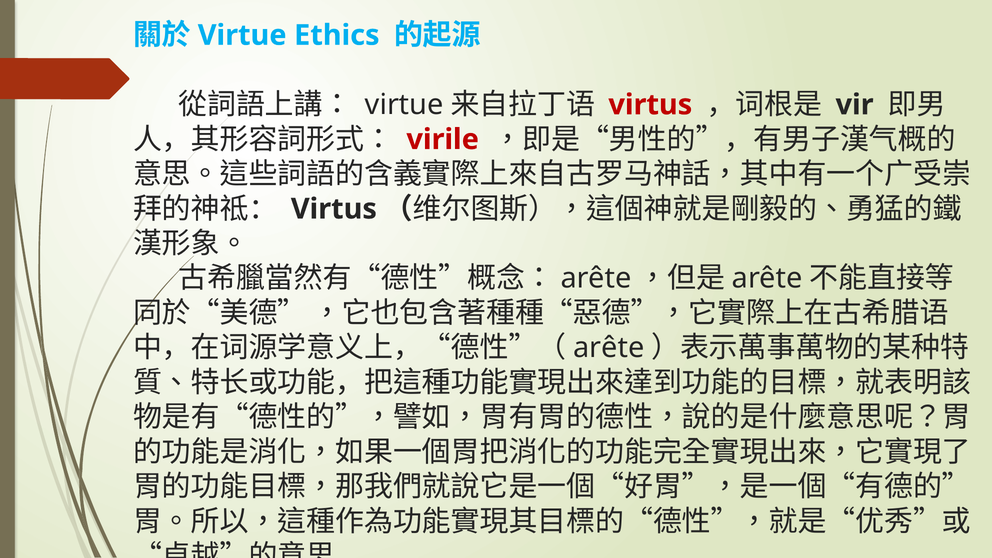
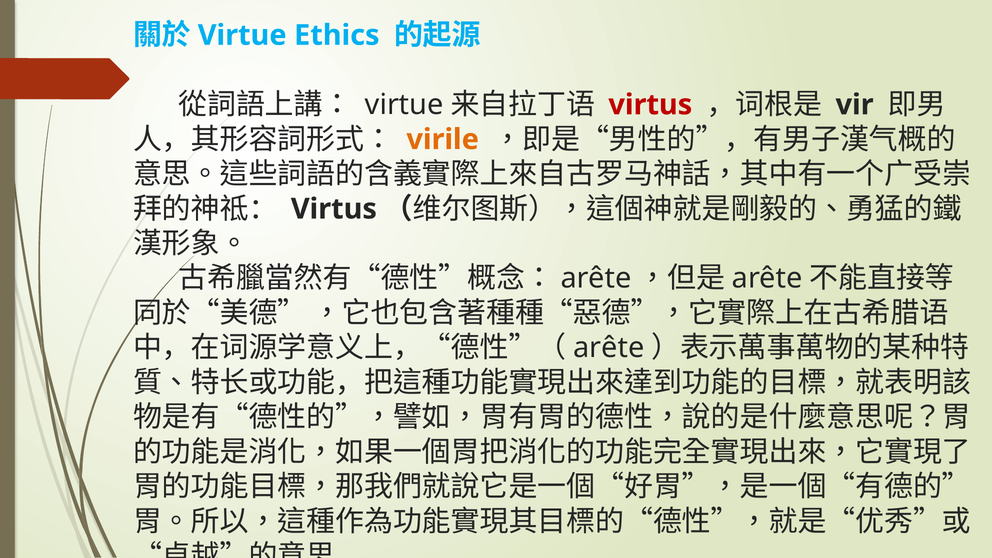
virile colour: red -> orange
